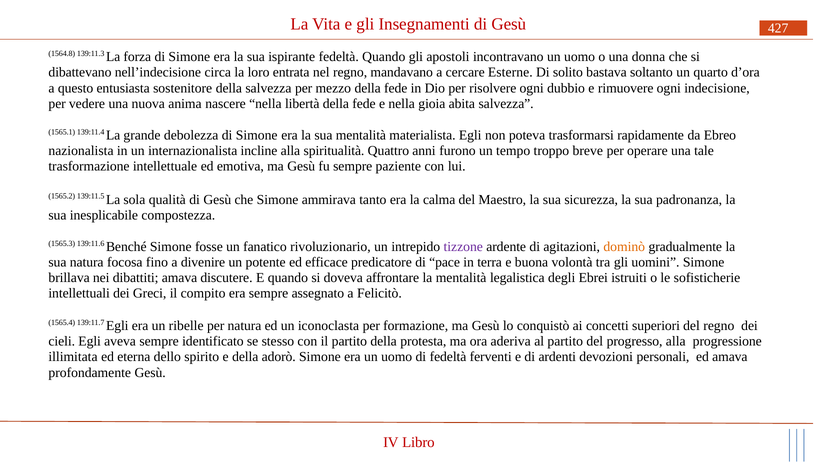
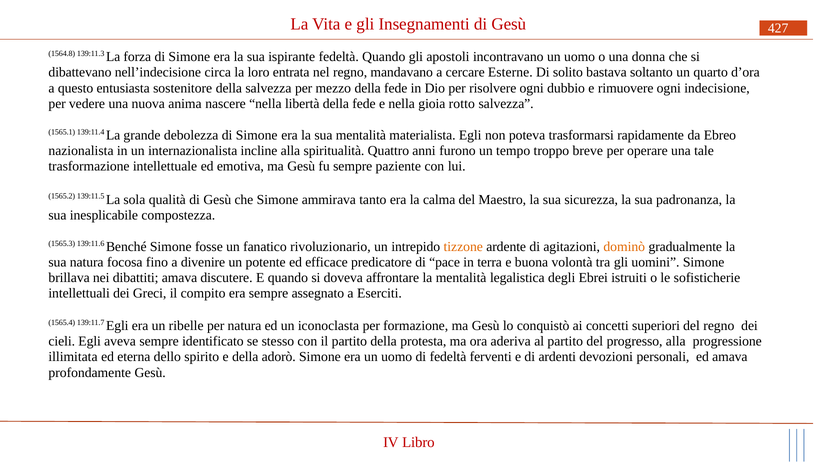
abita: abita -> rotto
tizzone colour: purple -> orange
Felicitò: Felicitò -> Eserciti
